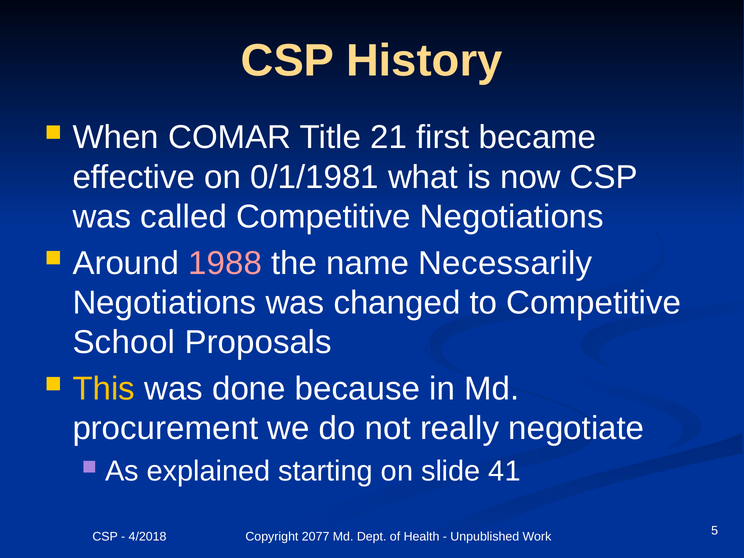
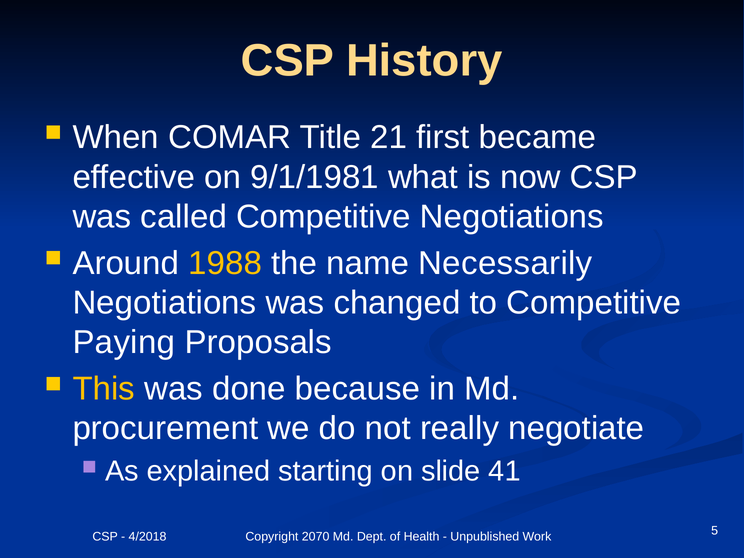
0/1/1981: 0/1/1981 -> 9/1/1981
1988 colour: pink -> yellow
School: School -> Paying
2077: 2077 -> 2070
